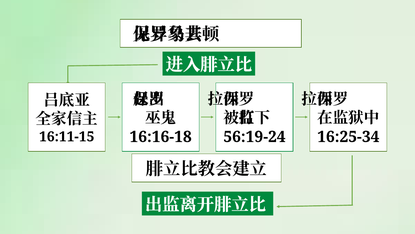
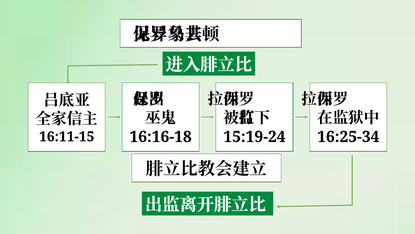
56:19-24: 56:19-24 -> 15:19-24
